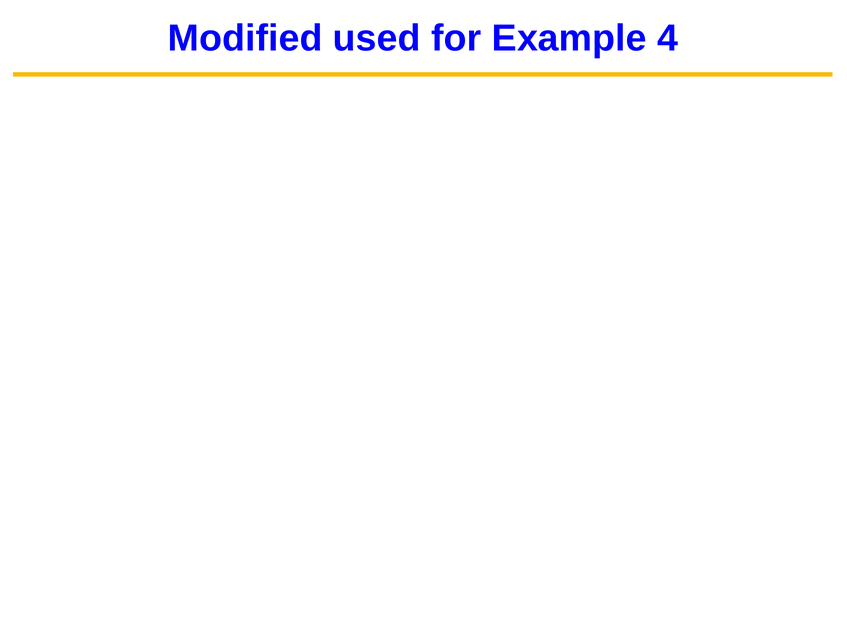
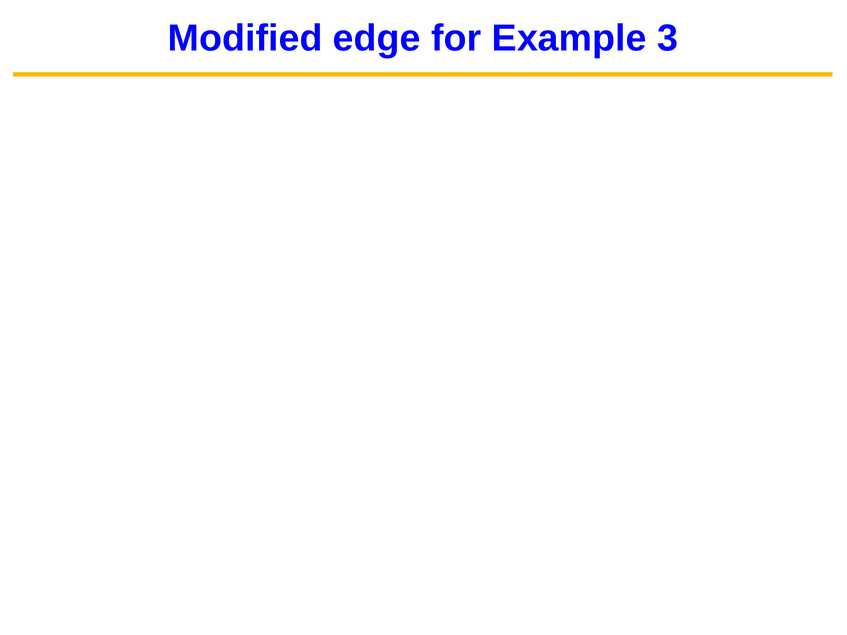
used: used -> edge
Example 4: 4 -> 3
